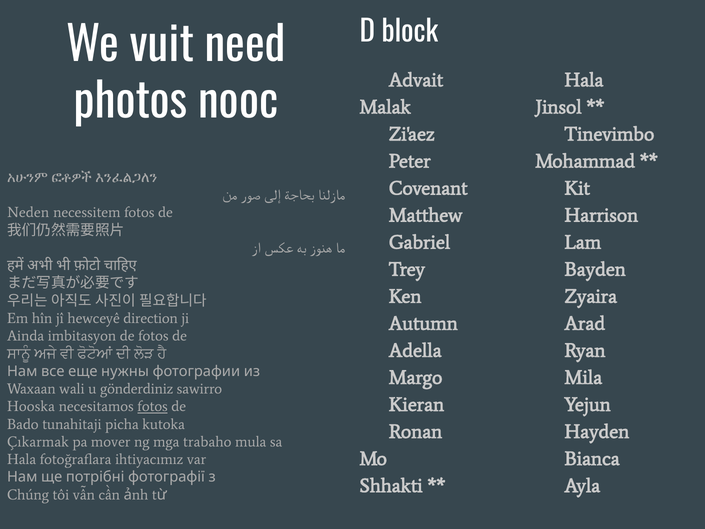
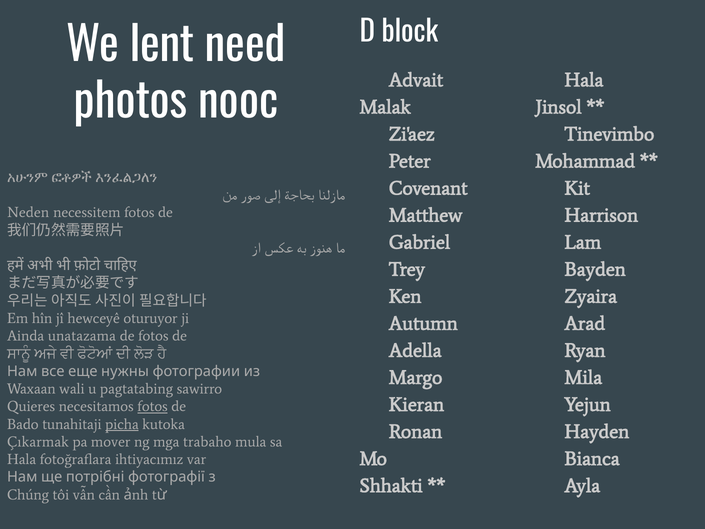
vuit: vuit -> lent
direction: direction -> oturuyor
imbitasyon: imbitasyon -> unatazama
gönderdiniz: gönderdiniz -> pagtatabing
Hooska: Hooska -> Quieres
picha underline: none -> present
